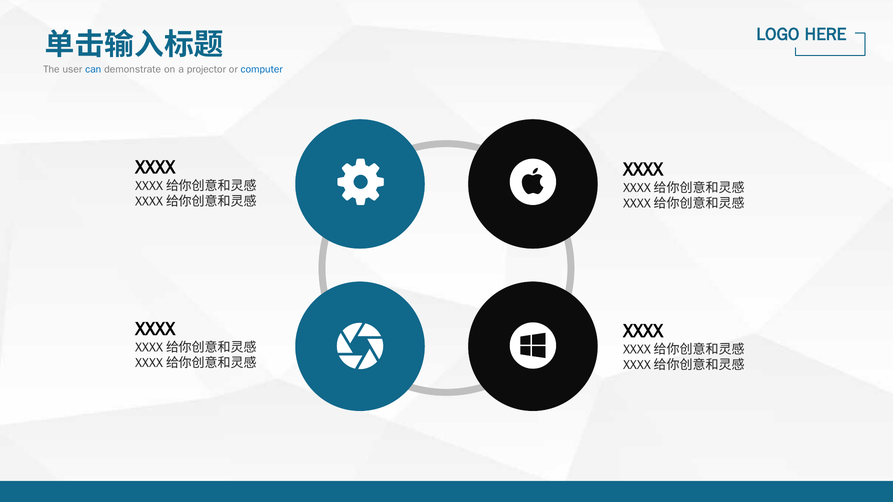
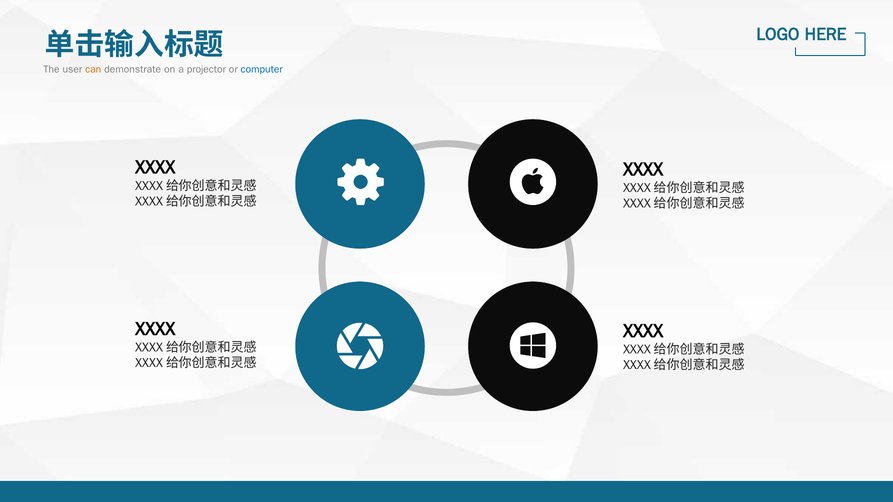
can colour: blue -> orange
